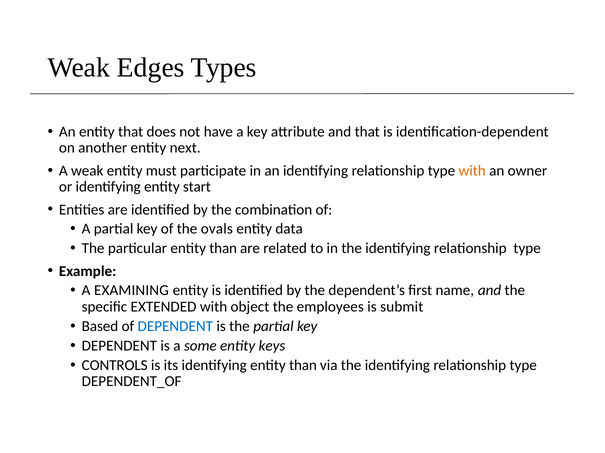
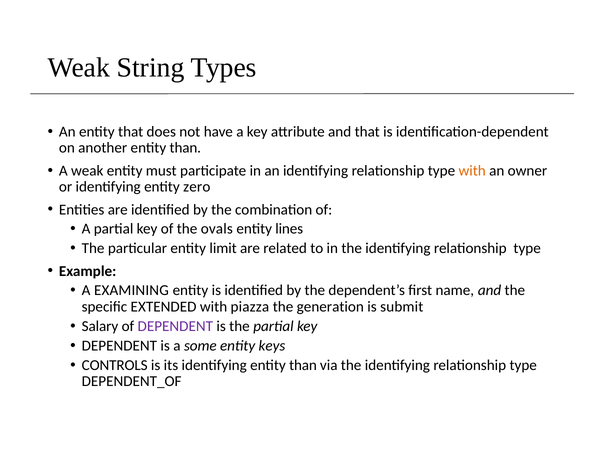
Edges: Edges -> String
another entity next: next -> than
start: start -> zero
data: data -> lines
particular entity than: than -> limit
object: object -> piazza
employees: employees -> generation
Based: Based -> Salary
DEPENDENT at (175, 327) colour: blue -> purple
